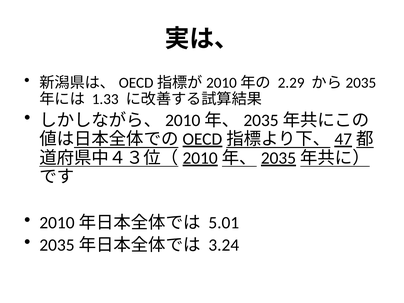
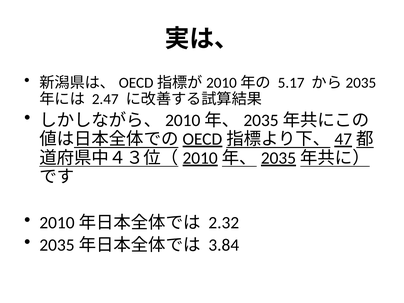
2.29: 2.29 -> 5.17
1.33: 1.33 -> 2.47
5.01: 5.01 -> 2.32
3.24: 3.24 -> 3.84
